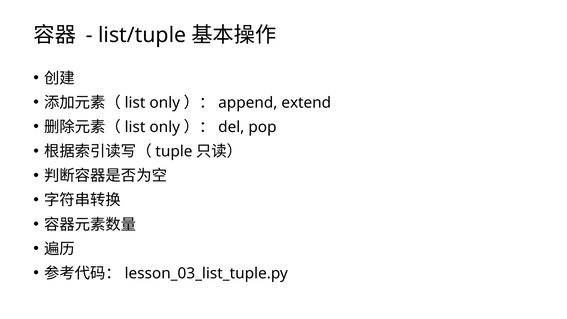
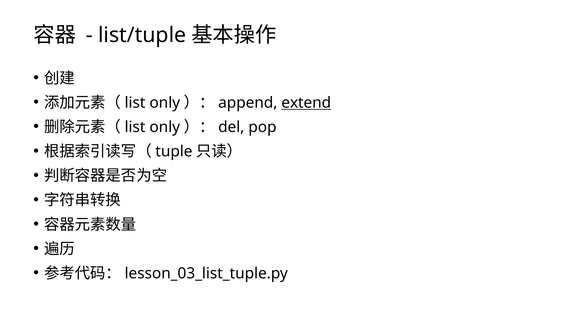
extend underline: none -> present
